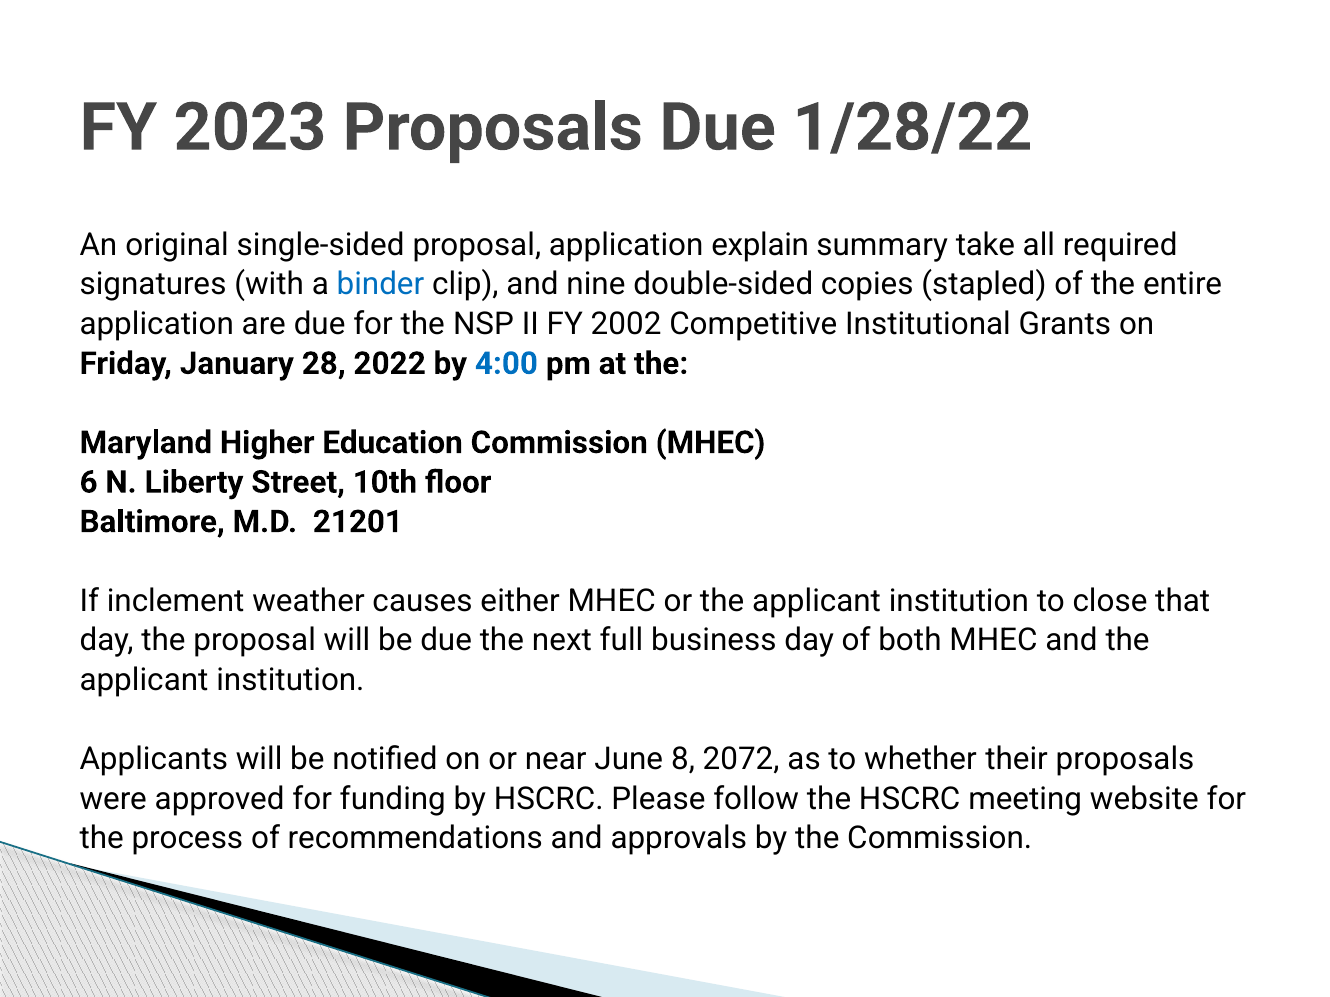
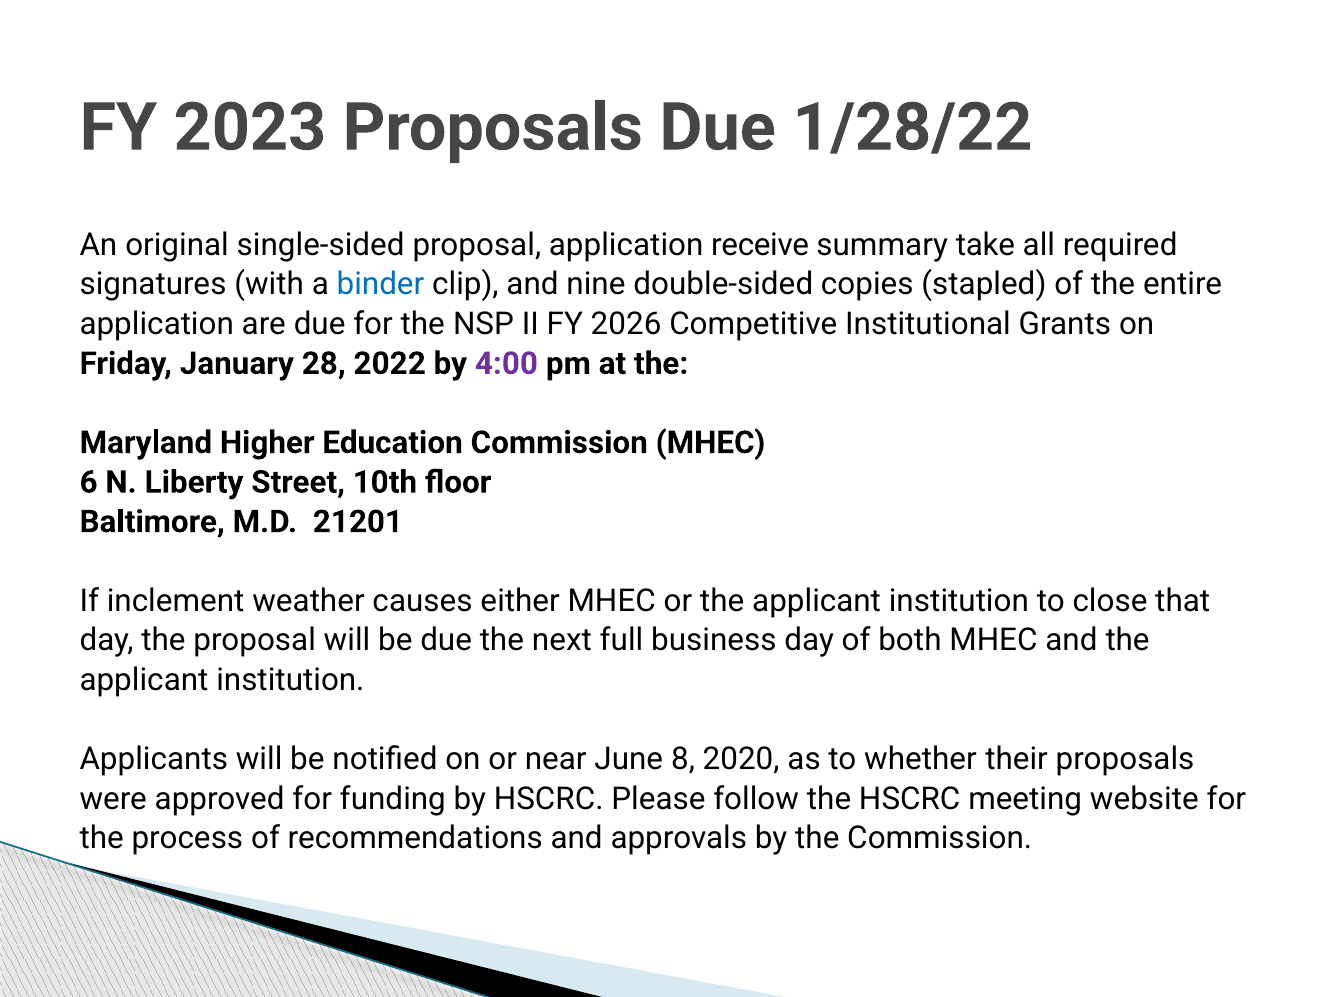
explain: explain -> receive
2002: 2002 -> 2026
4:00 colour: blue -> purple
2072: 2072 -> 2020
